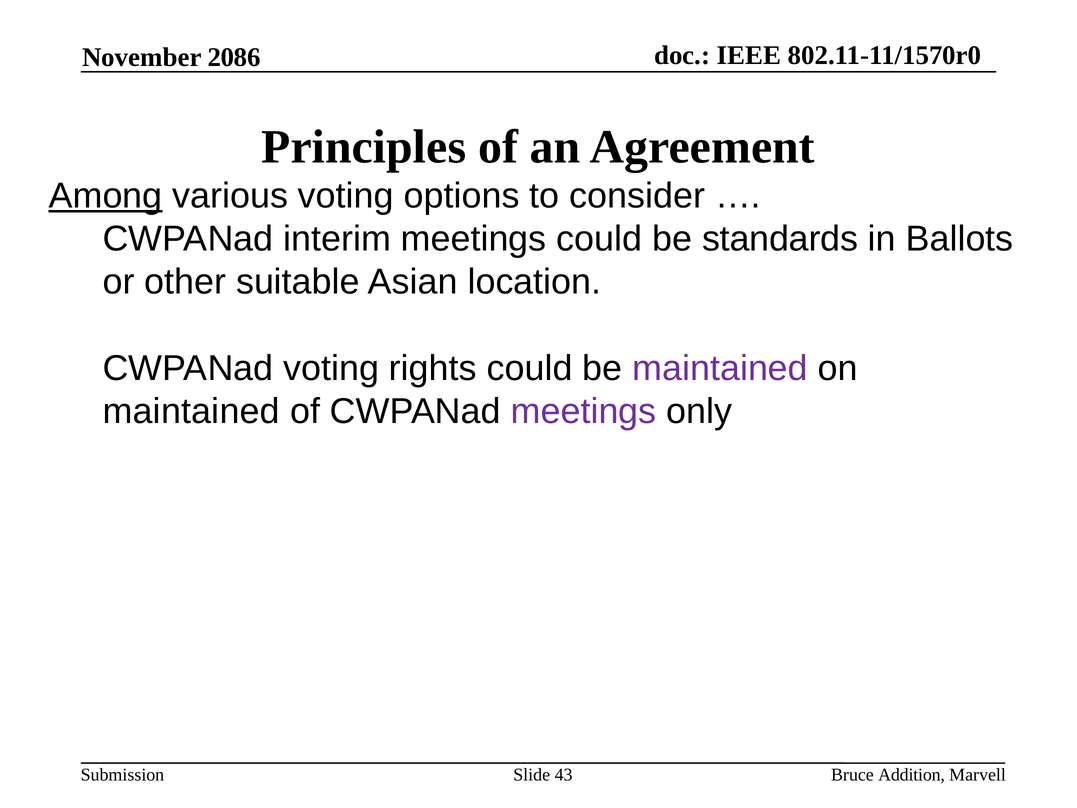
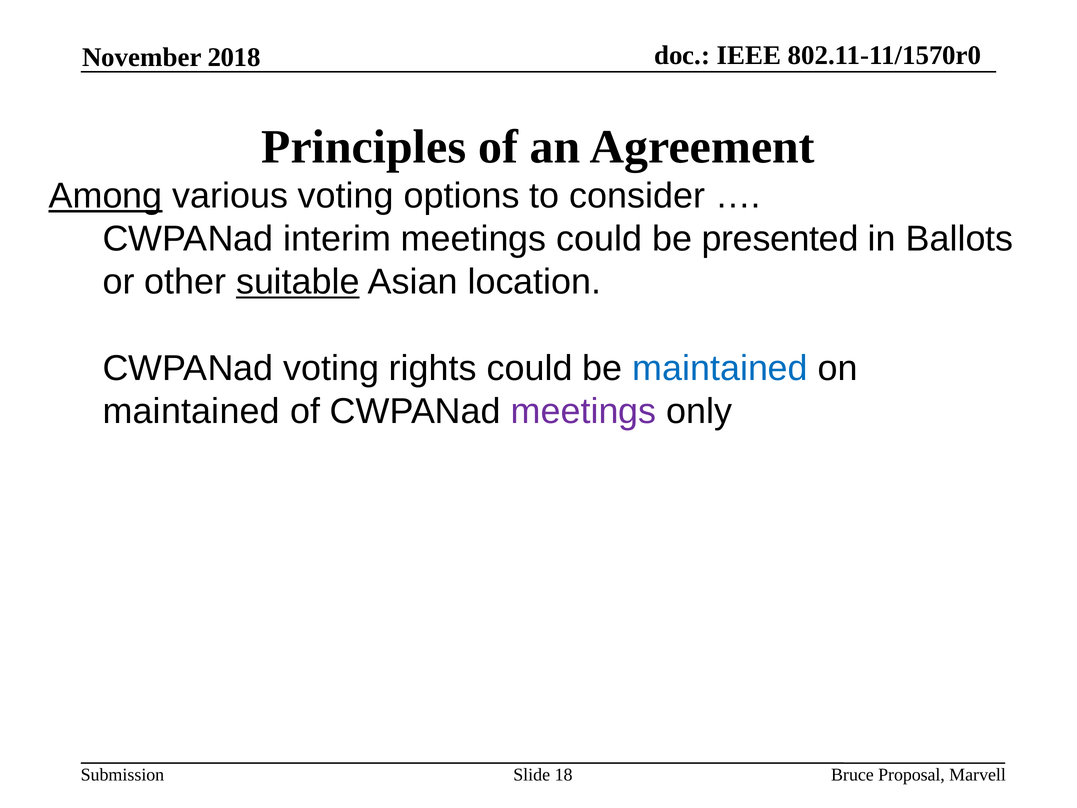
2086: 2086 -> 2018
standards: standards -> presented
suitable underline: none -> present
maintained at (720, 368) colour: purple -> blue
43: 43 -> 18
Addition: Addition -> Proposal
